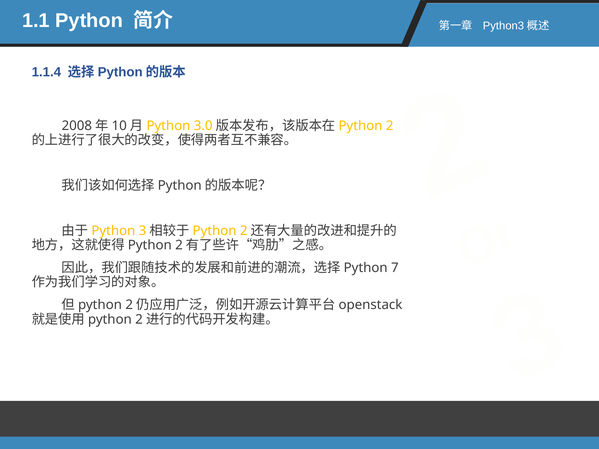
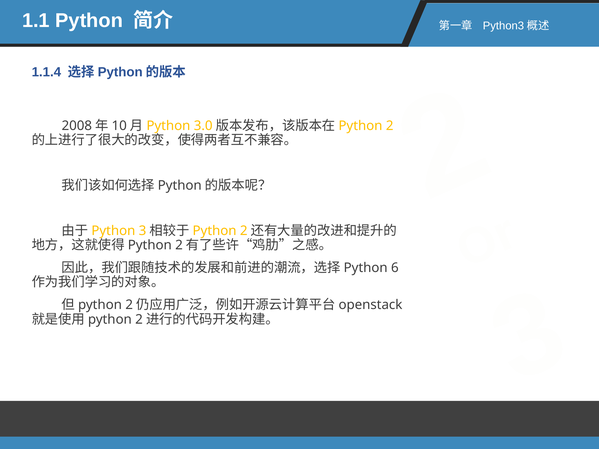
7: 7 -> 6
